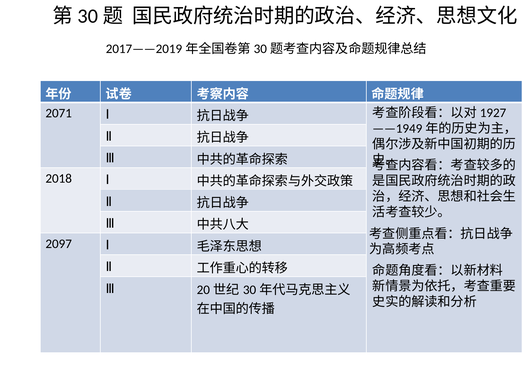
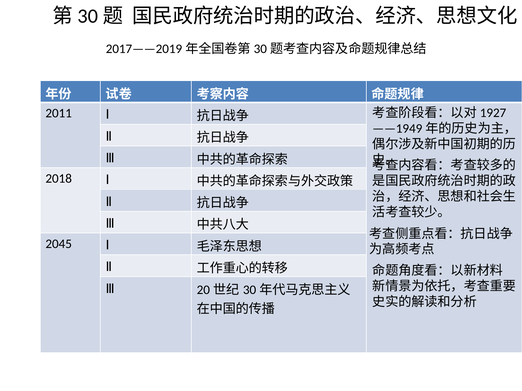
2071: 2071 -> 2011
2097: 2097 -> 2045
